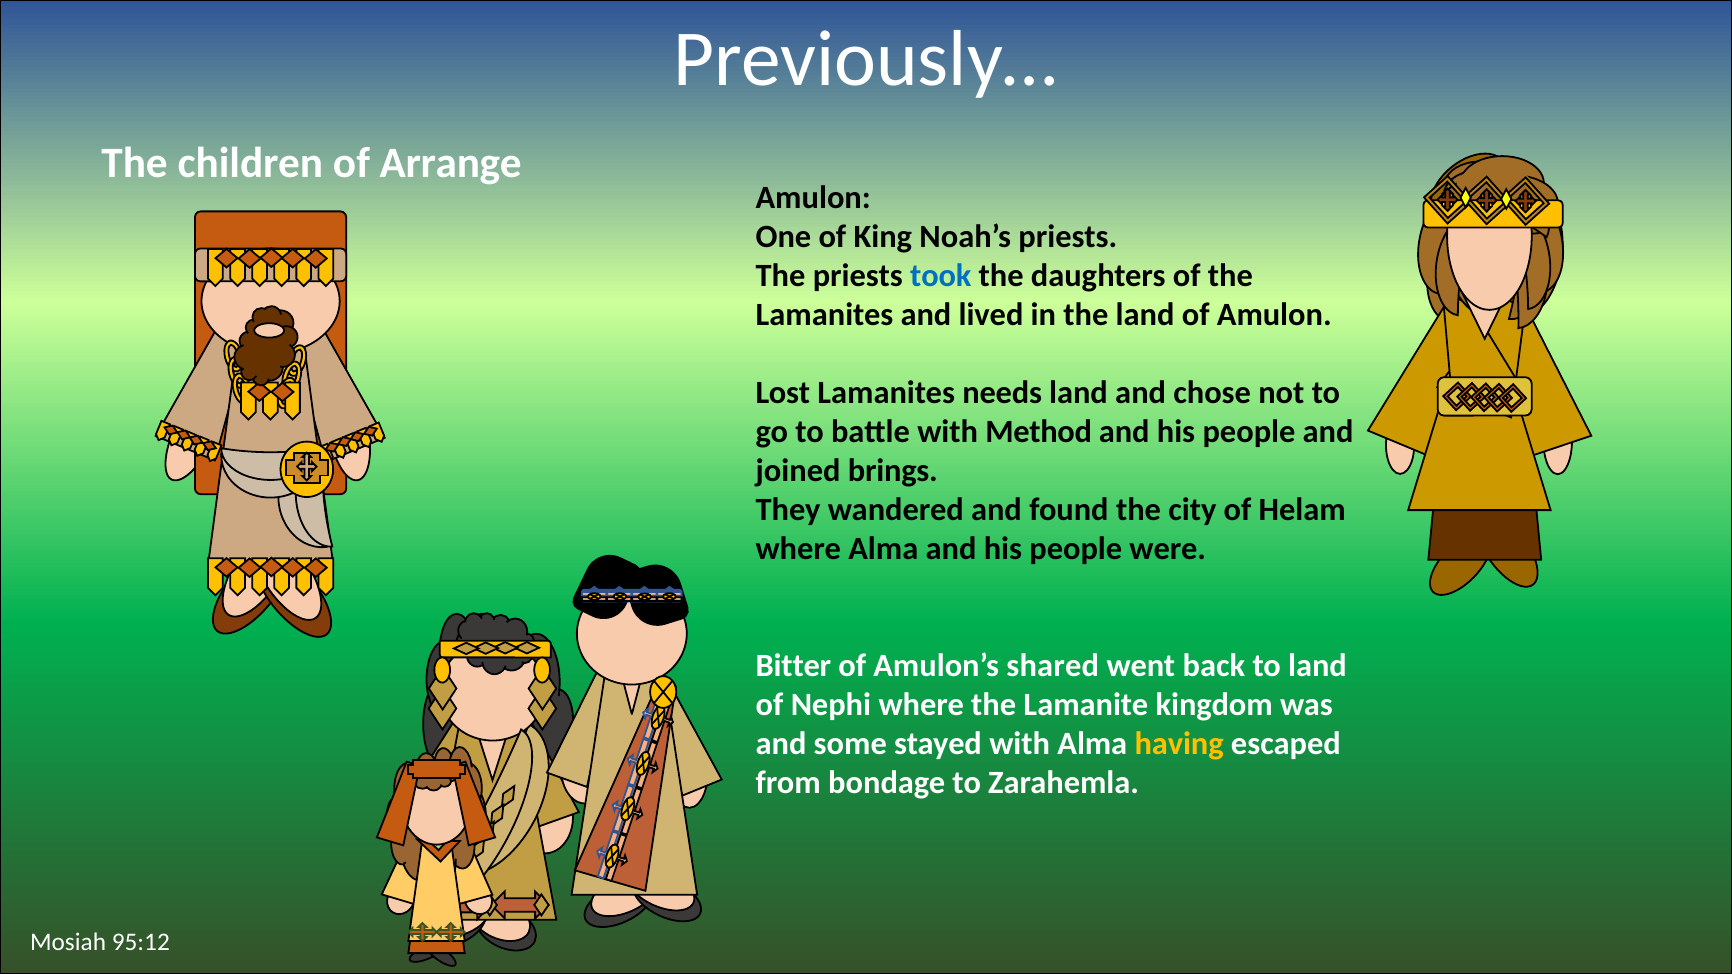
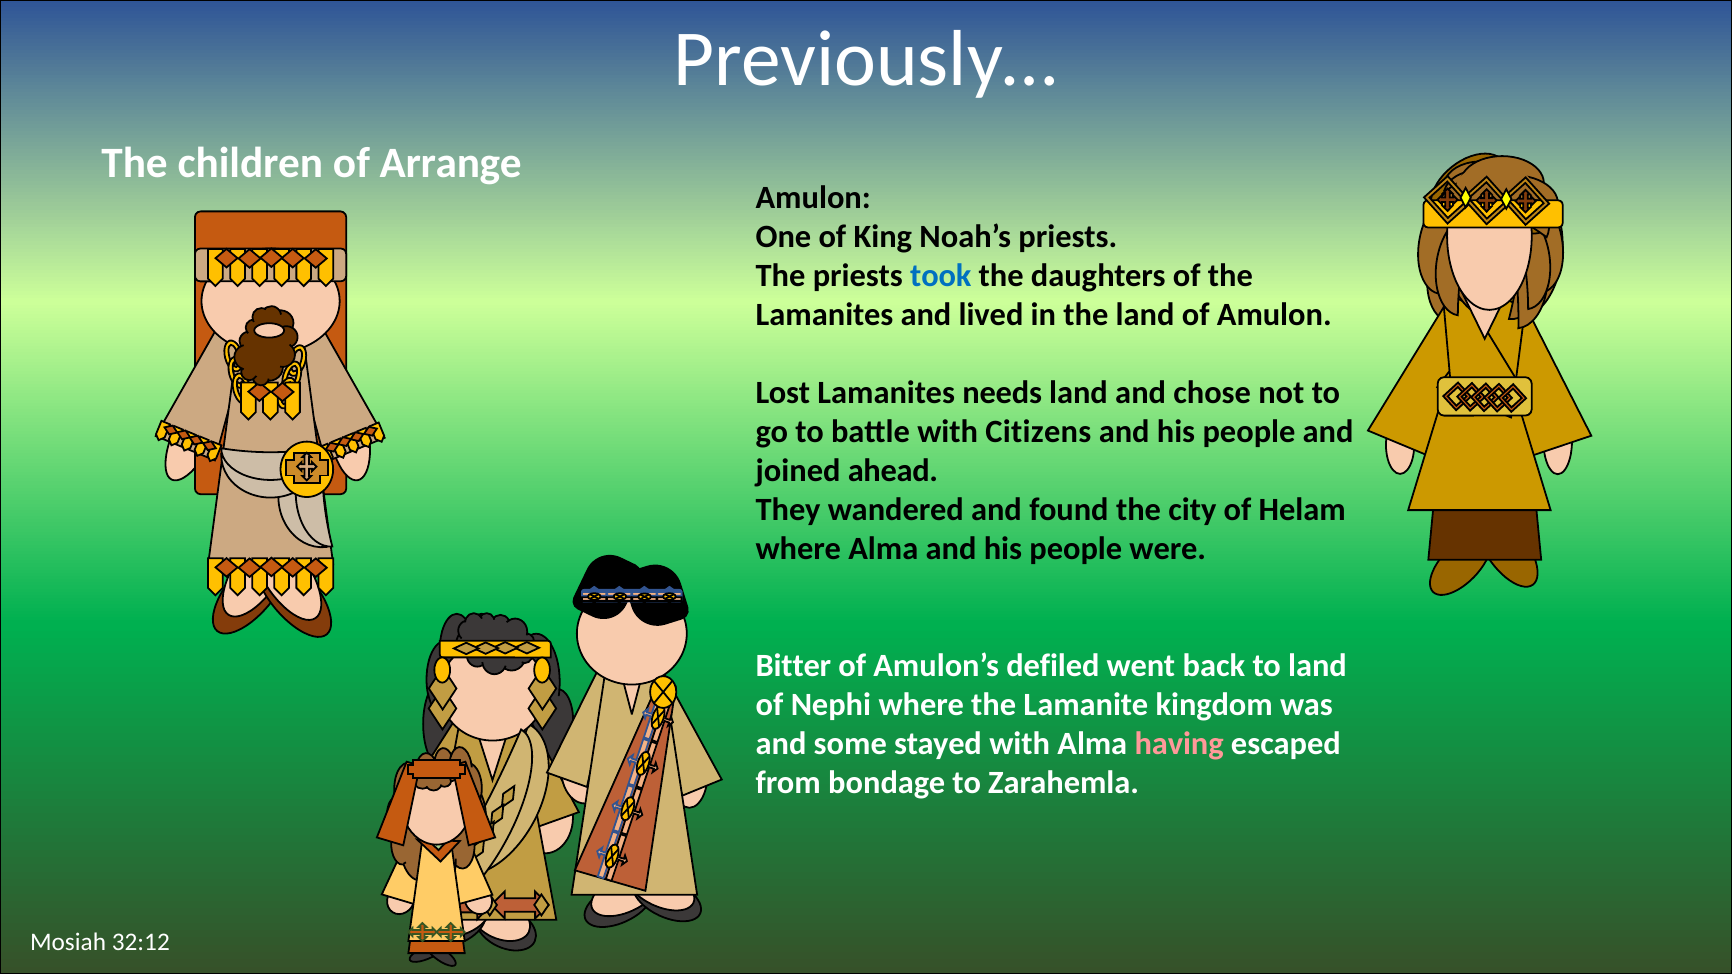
Method: Method -> Citizens
brings: brings -> ahead
shared: shared -> defiled
having colour: yellow -> pink
95:12: 95:12 -> 32:12
